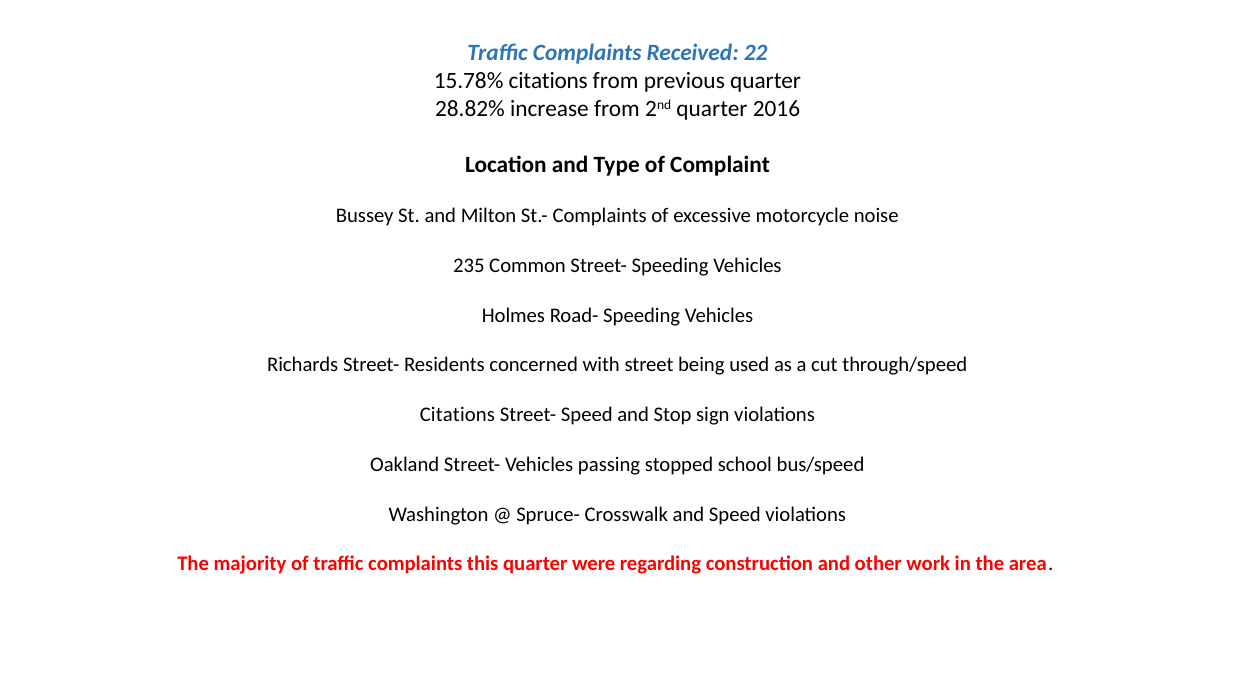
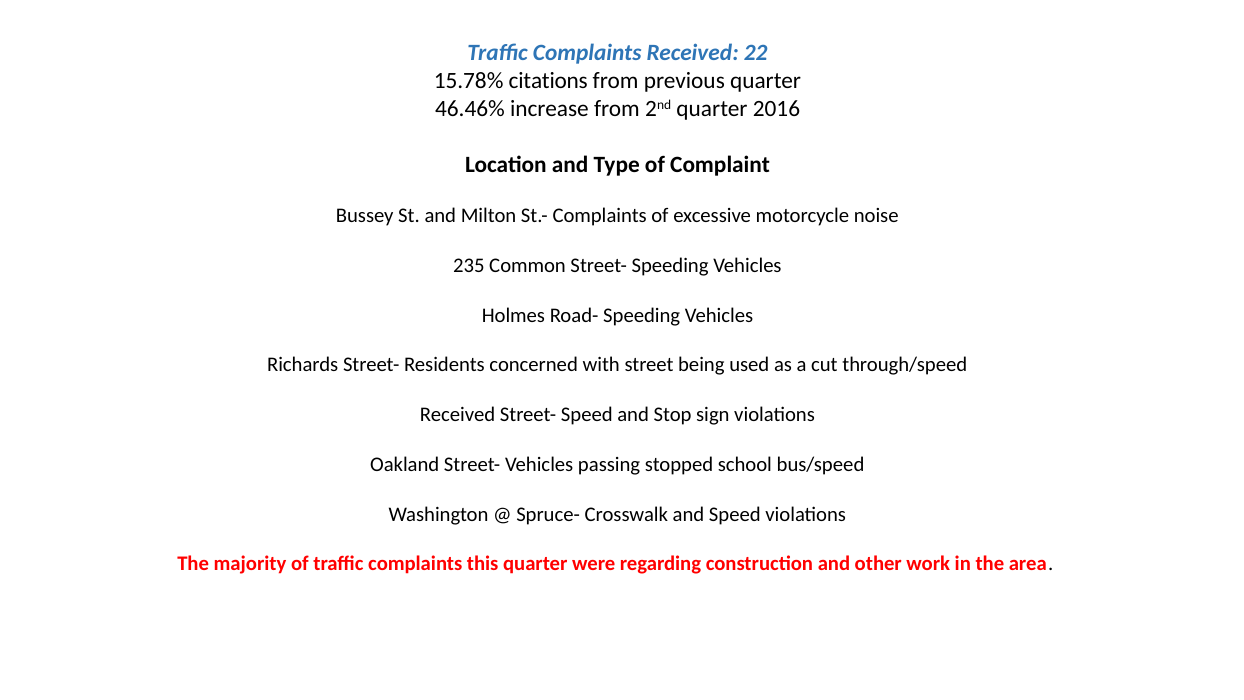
28.82%: 28.82% -> 46.46%
Citations at (457, 415): Citations -> Received
